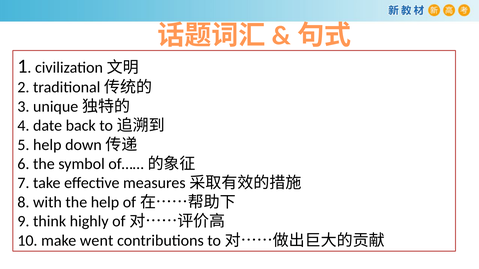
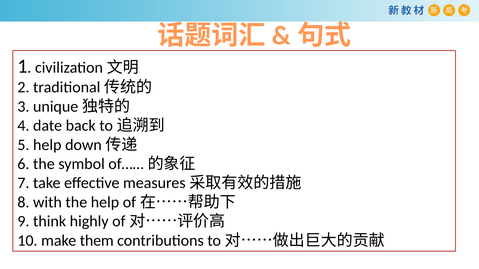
went: went -> them
